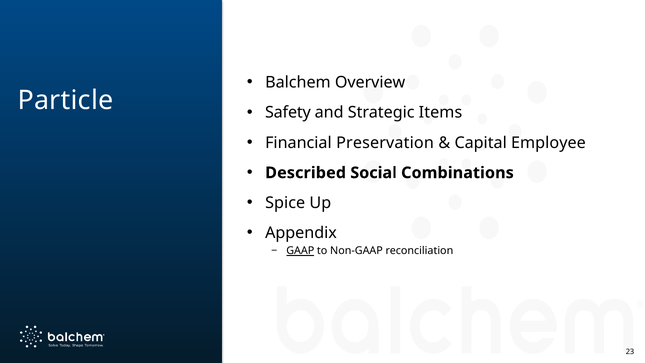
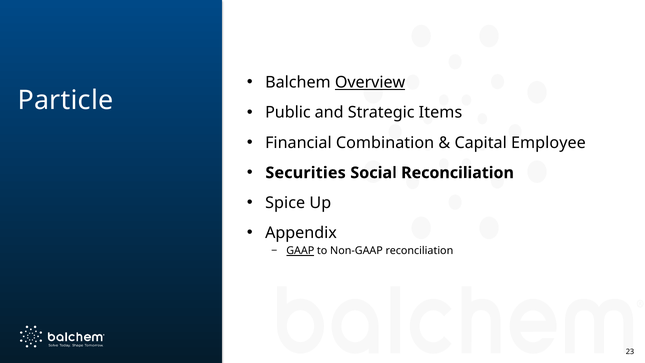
Overview underline: none -> present
Safety: Safety -> Public
Preservation: Preservation -> Combination
Described: Described -> Securities
Social Combinations: Combinations -> Reconciliation
